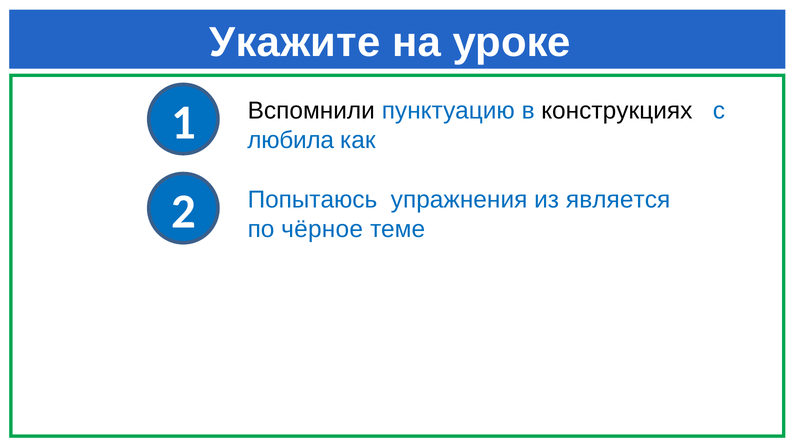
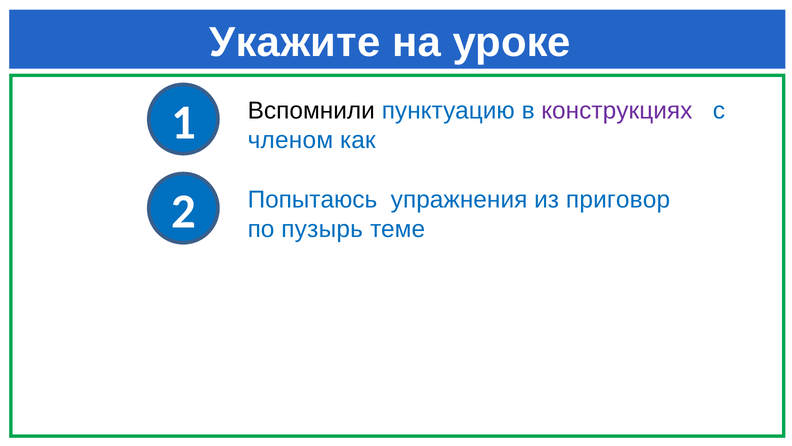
конструкциях colour: black -> purple
любила: любила -> членом
является: является -> приговор
чёрное: чёрное -> пузырь
